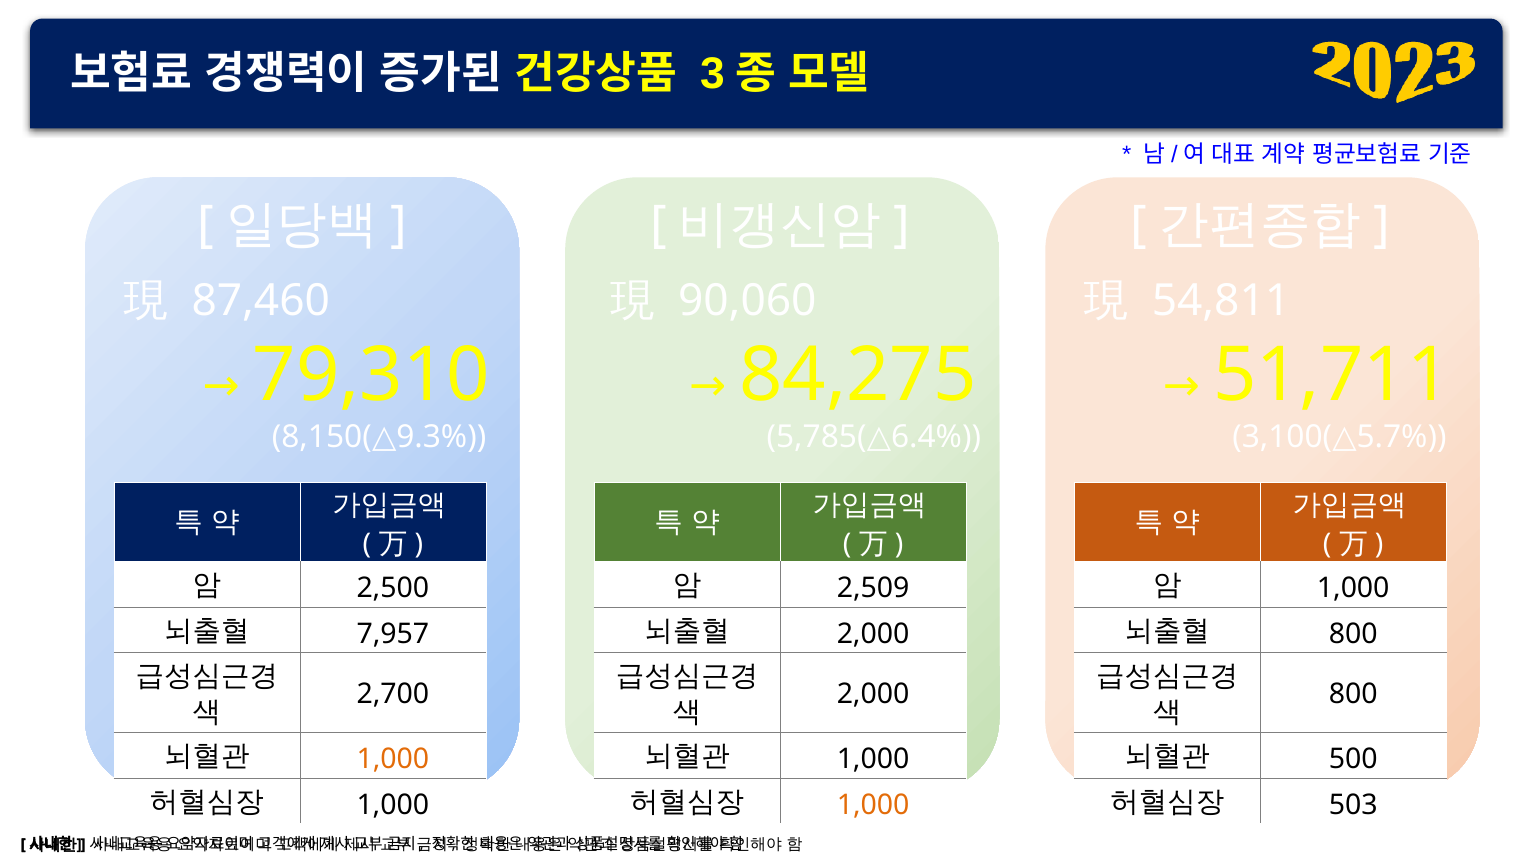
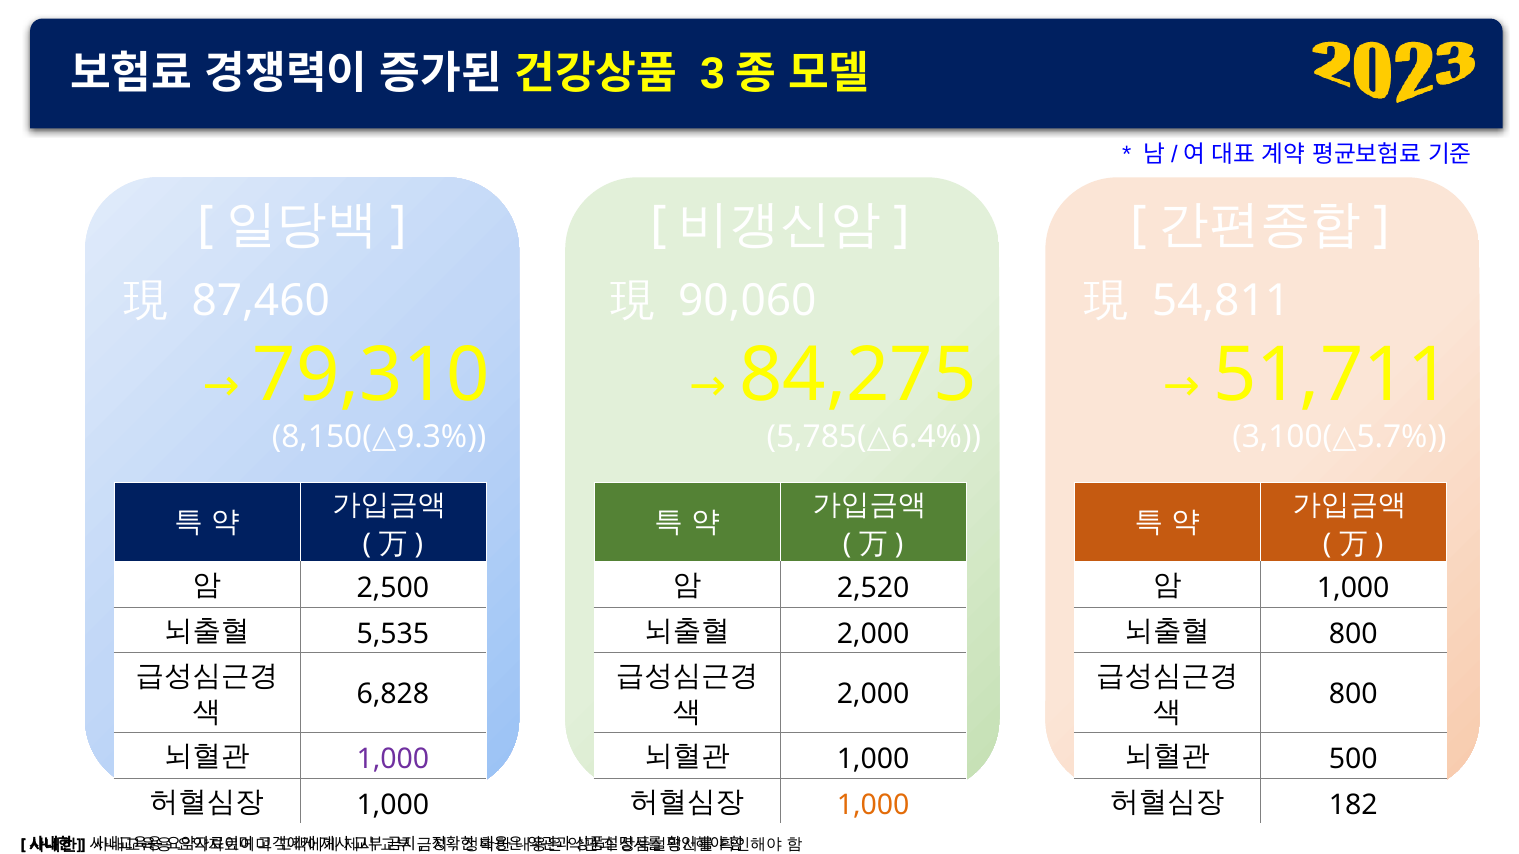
2,509: 2,509 -> 2,520
7,957: 7,957 -> 5,535
2,700: 2,700 -> 6,828
1,000 at (393, 760) colour: orange -> purple
503: 503 -> 182
